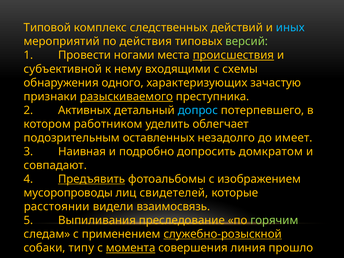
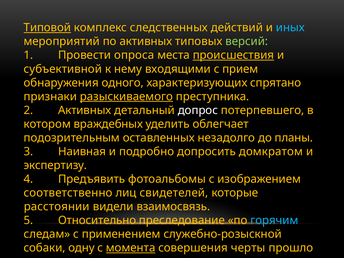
Типовой underline: none -> present
по действия: действия -> активных
ногами: ногами -> опроса
схемы: схемы -> прием
зачастую: зачастую -> спрятано
допрос colour: light blue -> white
работником: работником -> враждебных
имеет: имеет -> планы
совпадают: совпадают -> экспертизу
Предъявить underline: present -> none
мусоропроводы: мусоропроводы -> соответственно
Выпиливания: Выпиливания -> Относительно
горячим colour: light green -> light blue
служебно-розыскной underline: present -> none
типу: типу -> одну
линия: линия -> черты
